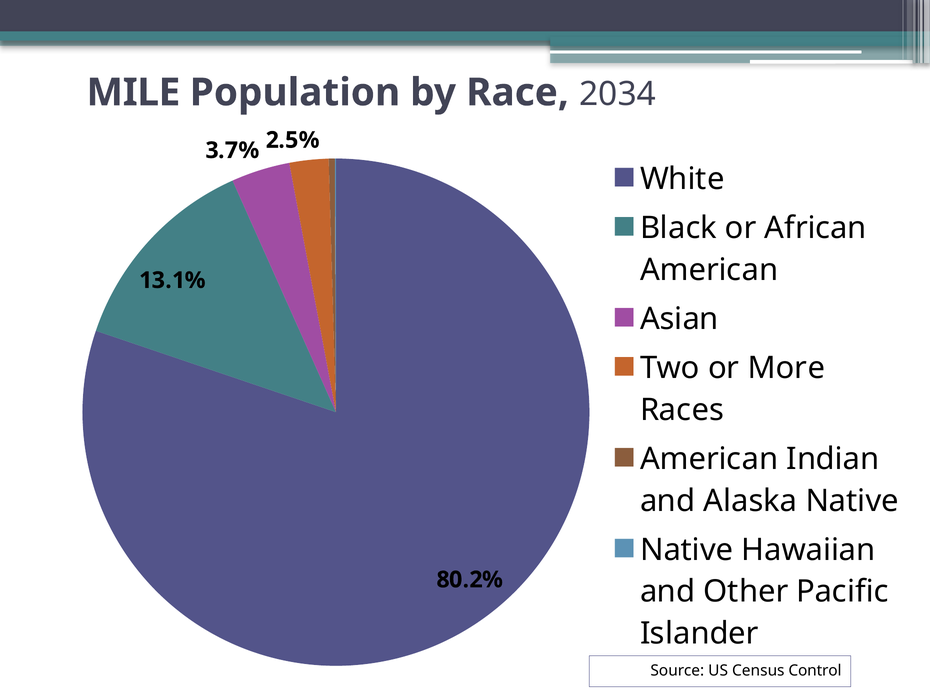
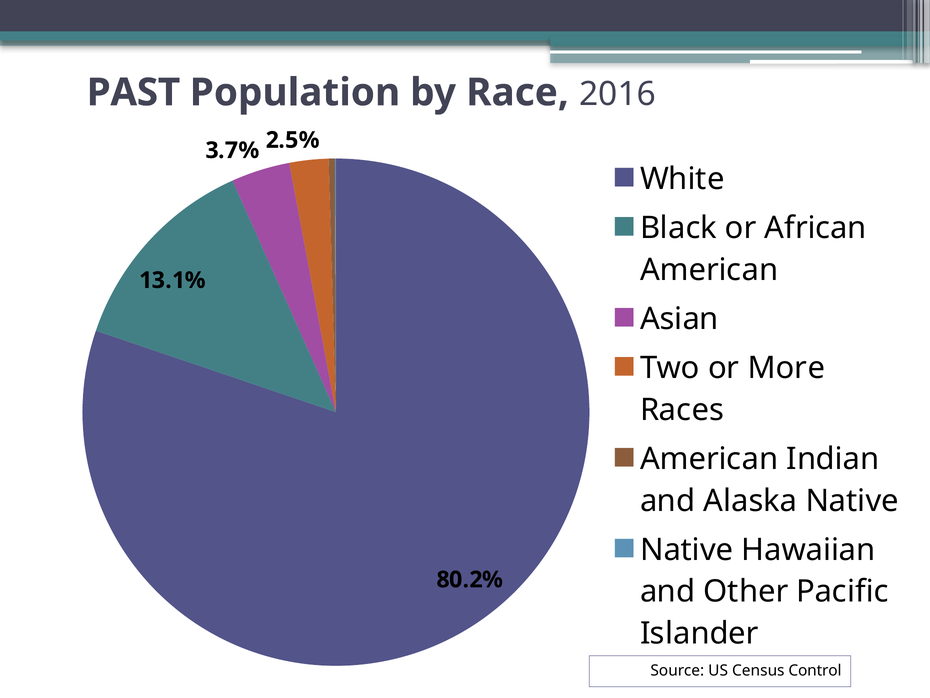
MILE: MILE -> PAST
2034: 2034 -> 2016
